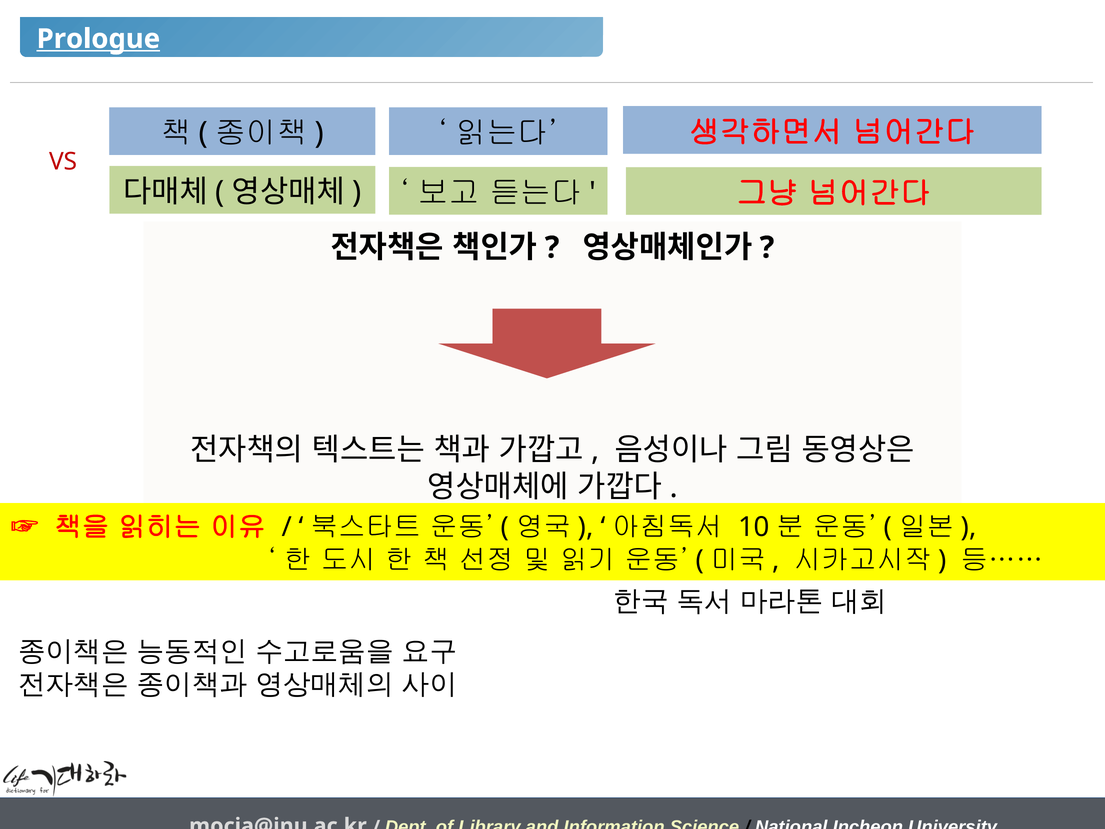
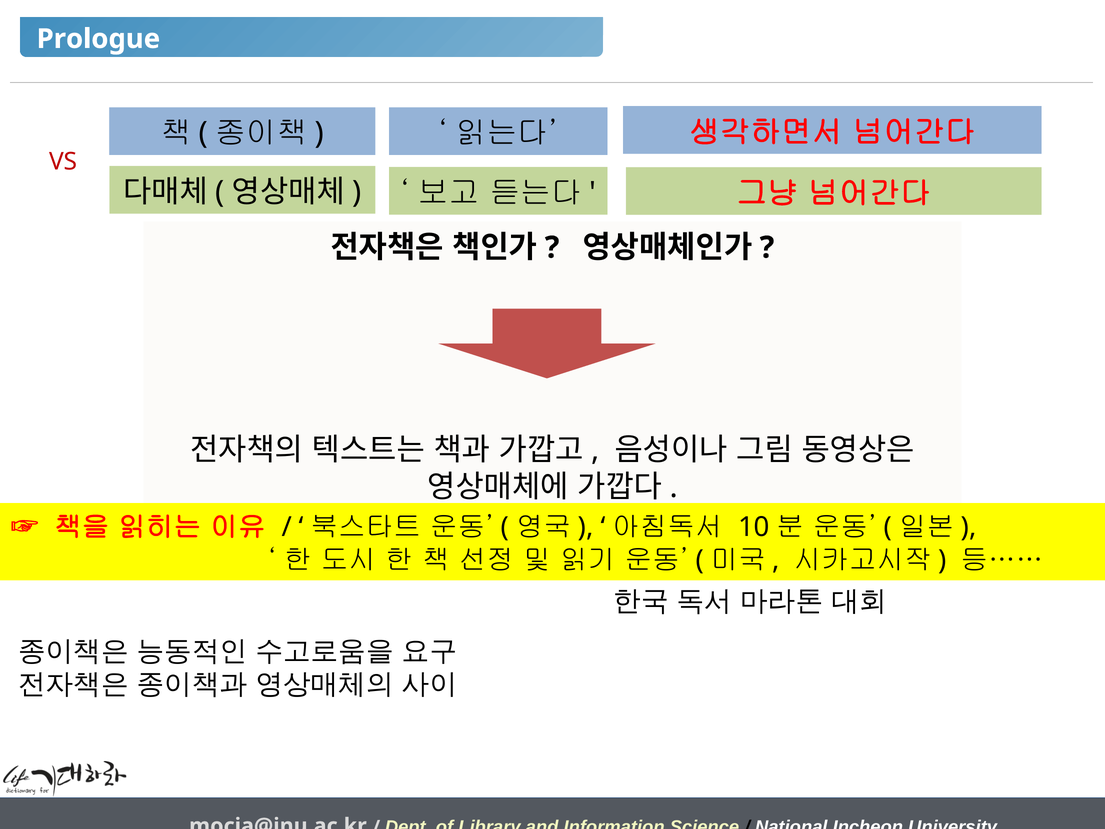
Prologue underline: present -> none
